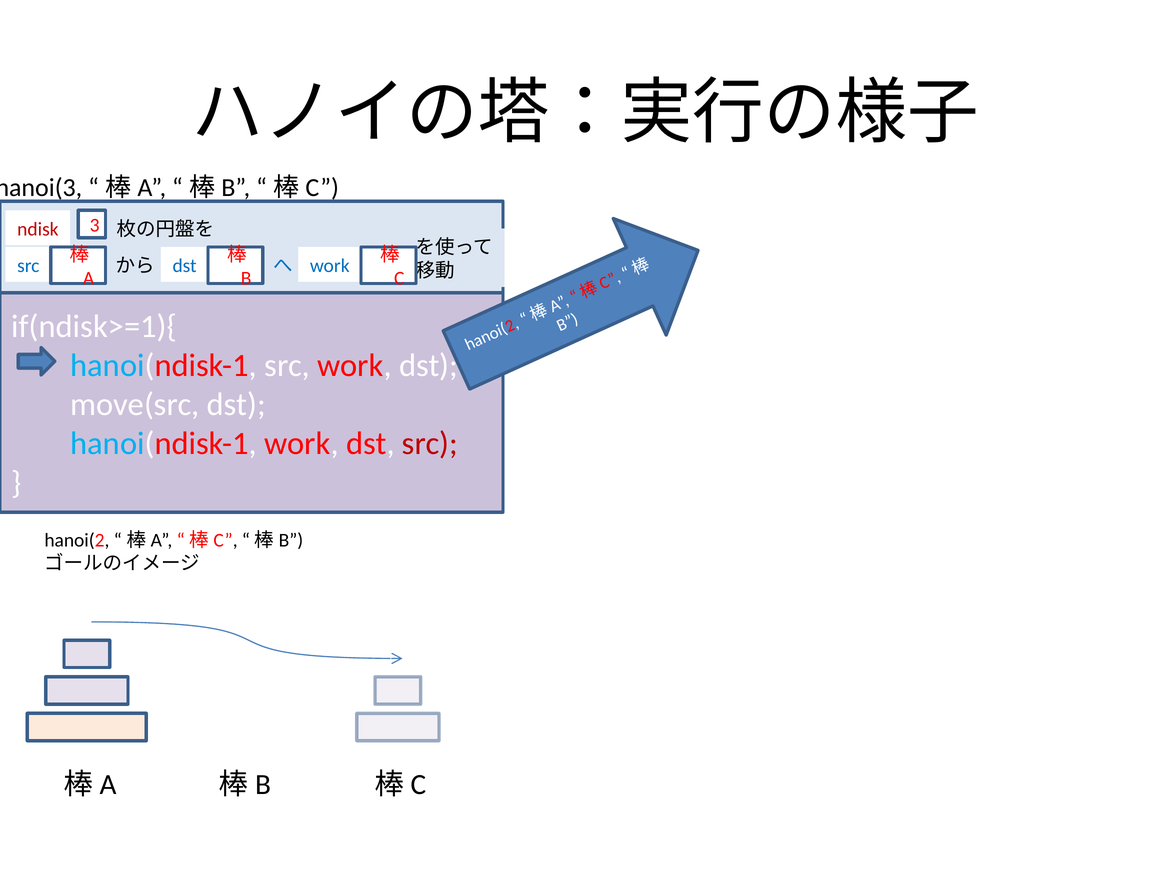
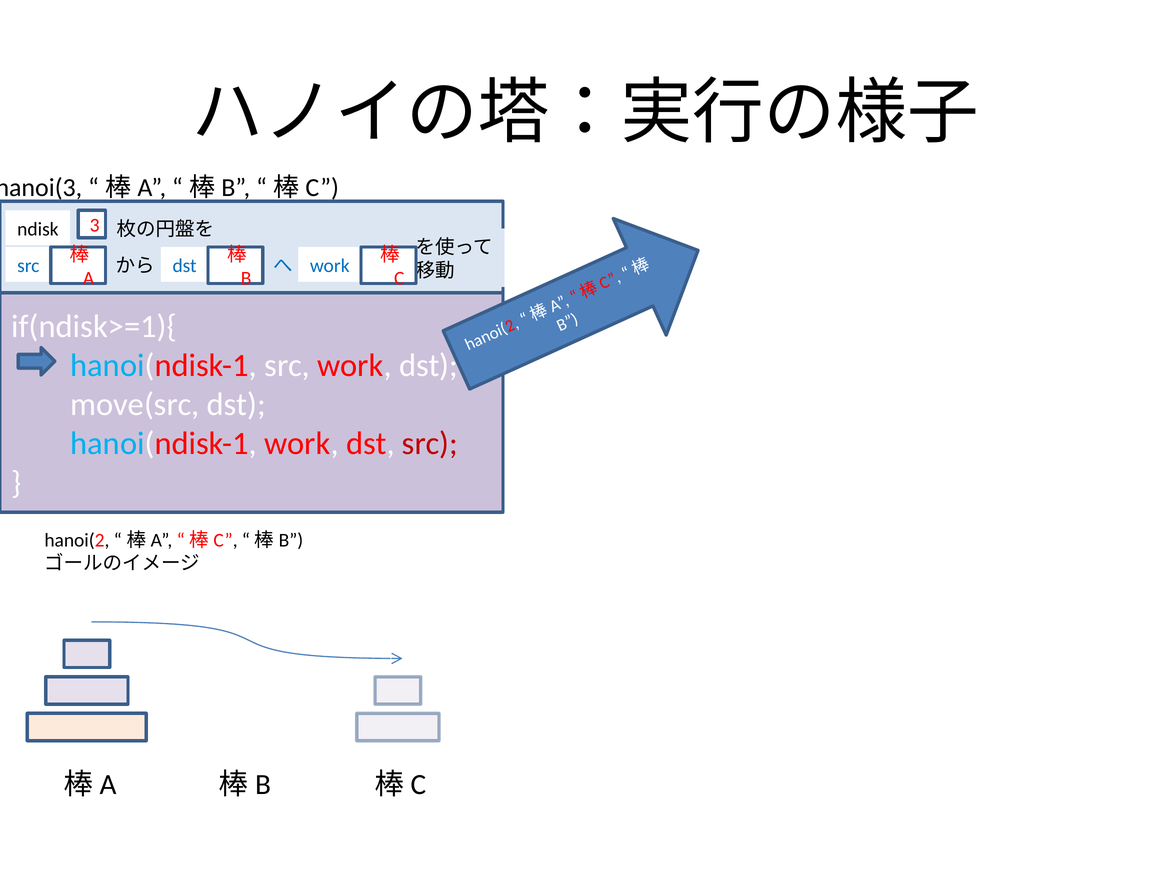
ndisk colour: red -> black
